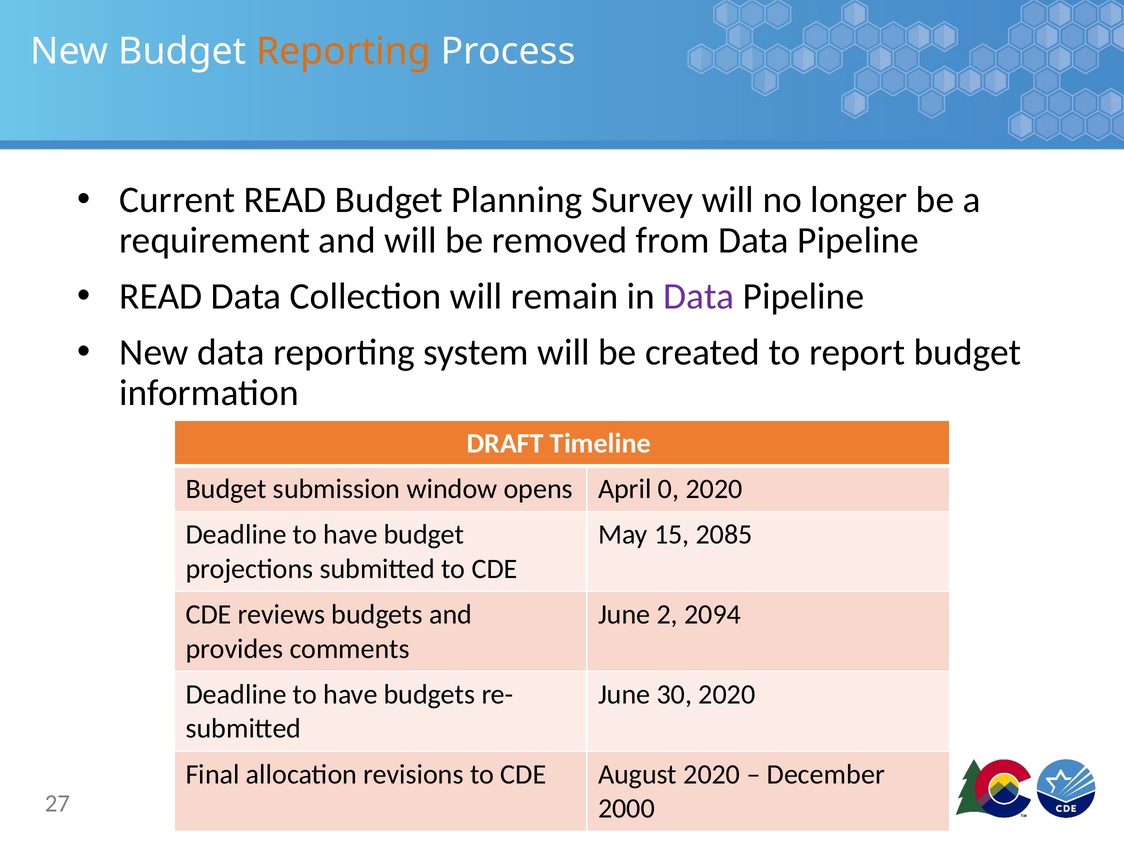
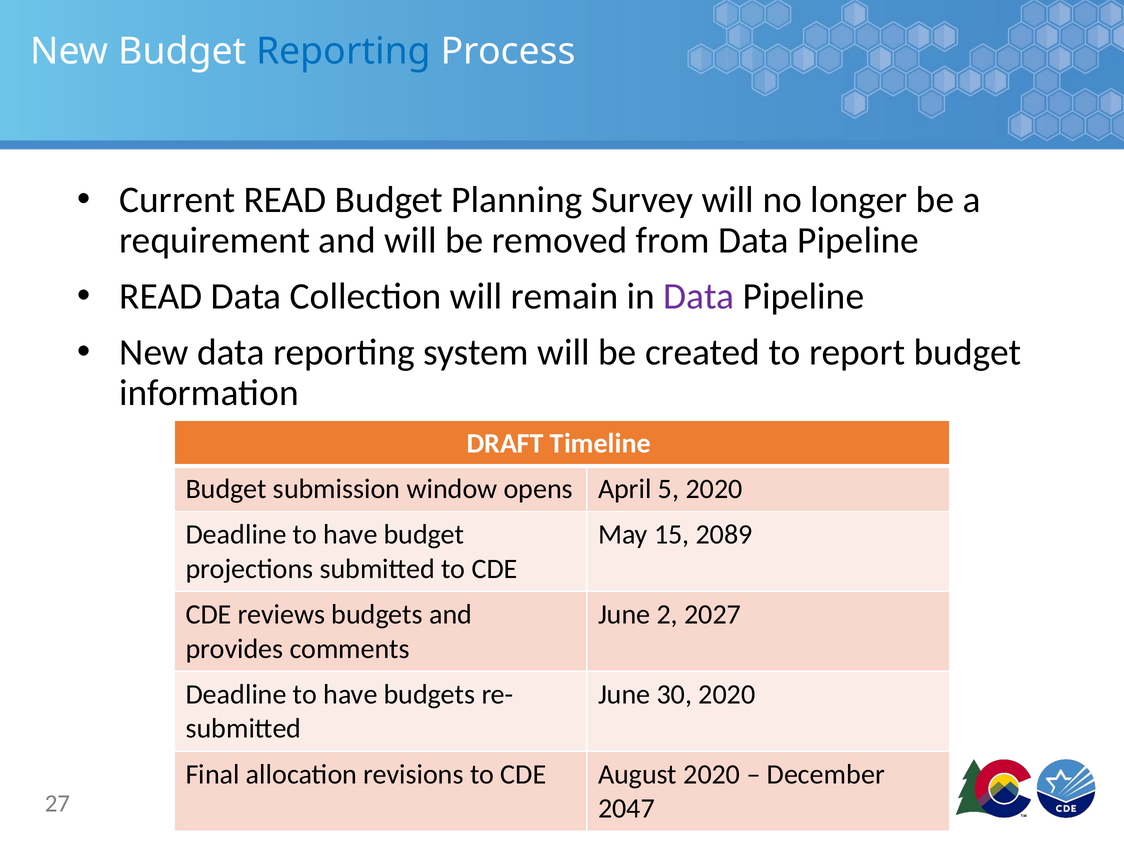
Reporting at (344, 51) colour: orange -> blue
0: 0 -> 5
2085: 2085 -> 2089
2094: 2094 -> 2027
2000: 2000 -> 2047
